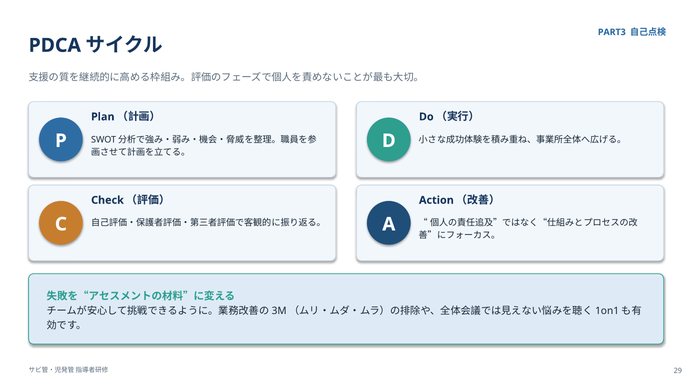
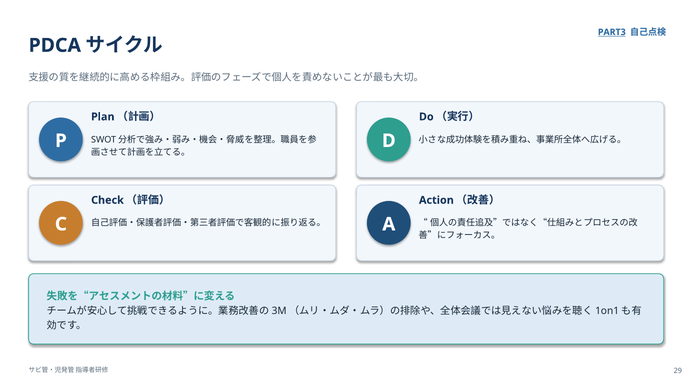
PART3 underline: none -> present
